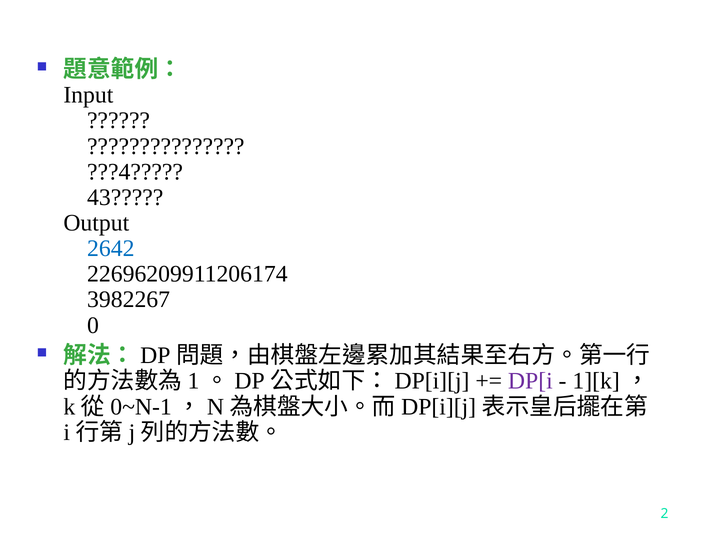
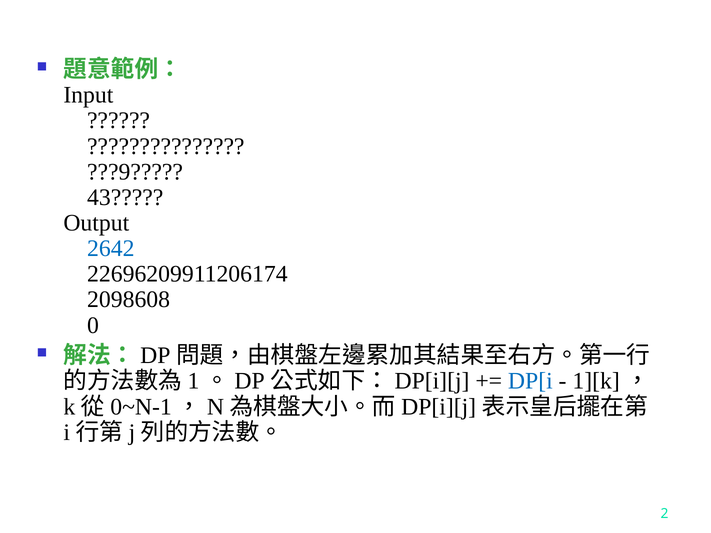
???4: ???4 -> ???9
3982267: 3982267 -> 2098608
DP[i colour: purple -> blue
